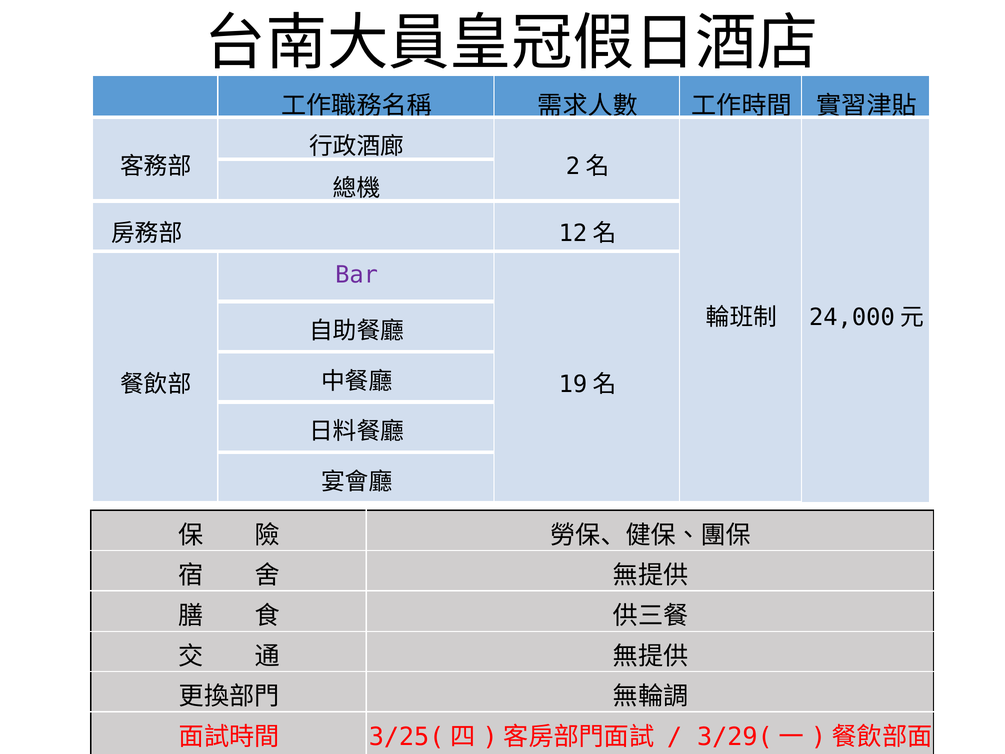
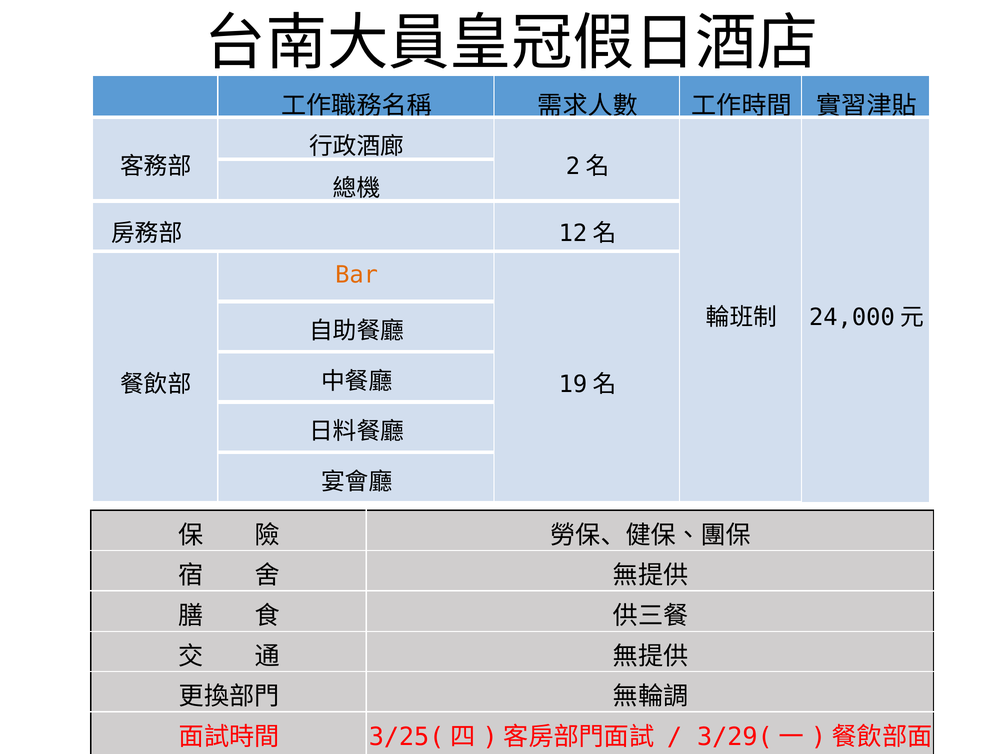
Bar colour: purple -> orange
